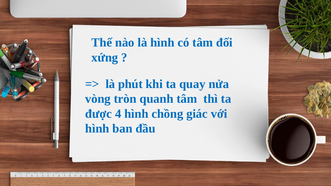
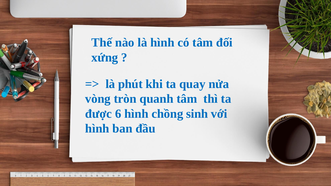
4: 4 -> 6
giác: giác -> sinh
